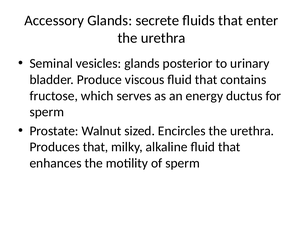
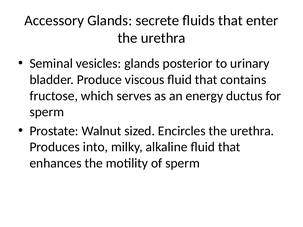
Produces that: that -> into
